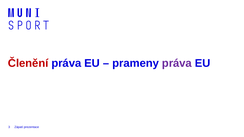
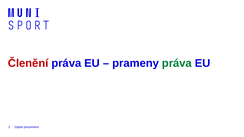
práva at (177, 63) colour: purple -> green
